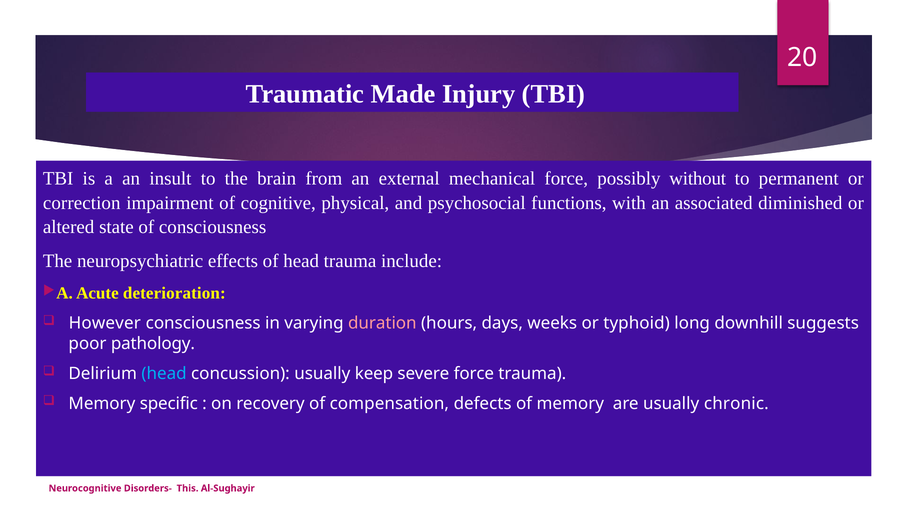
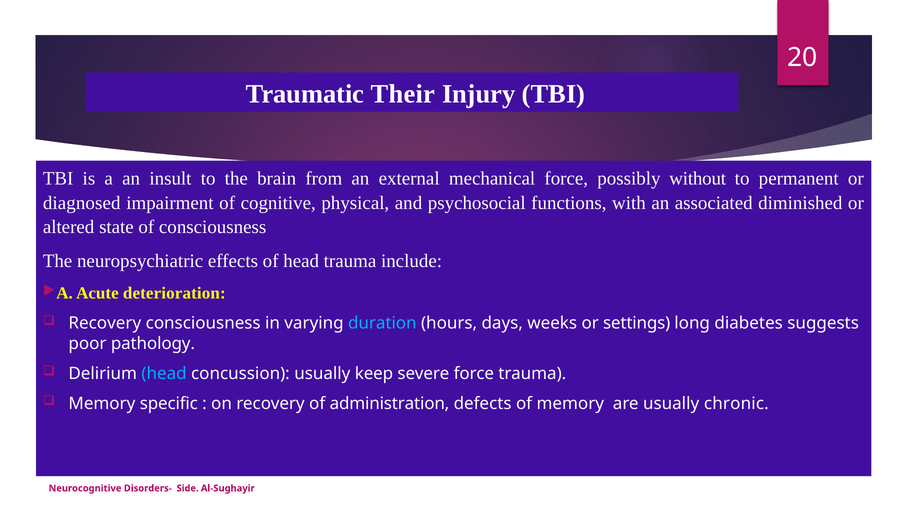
Made: Made -> Their
correction: correction -> diagnosed
However at (105, 323): However -> Recovery
duration colour: pink -> light blue
typhoid: typhoid -> settings
downhill: downhill -> diabetes
compensation: compensation -> administration
This: This -> Side
